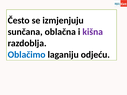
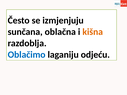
kišna colour: purple -> orange
